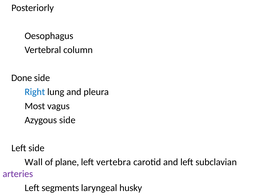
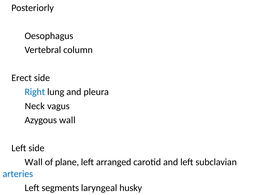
Done: Done -> Erect
Most: Most -> Neck
Azygous side: side -> wall
vertebra: vertebra -> arranged
arteries colour: purple -> blue
